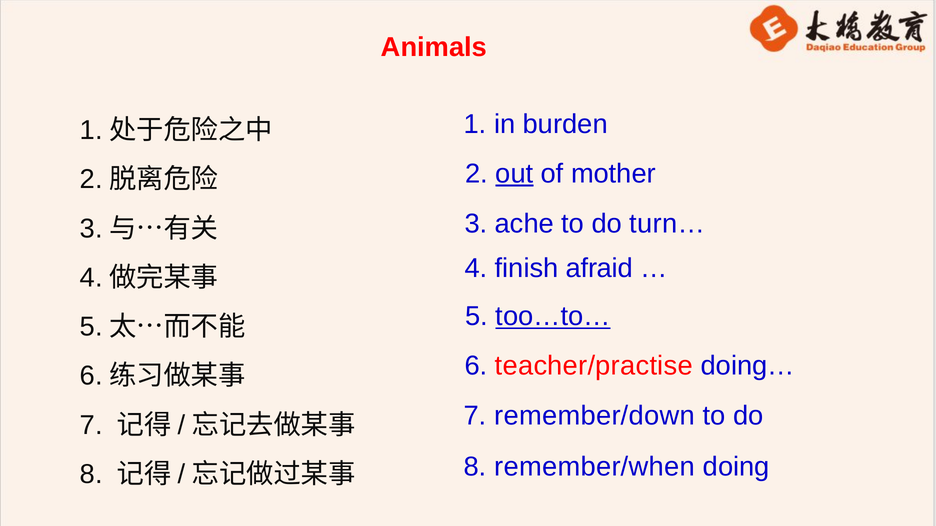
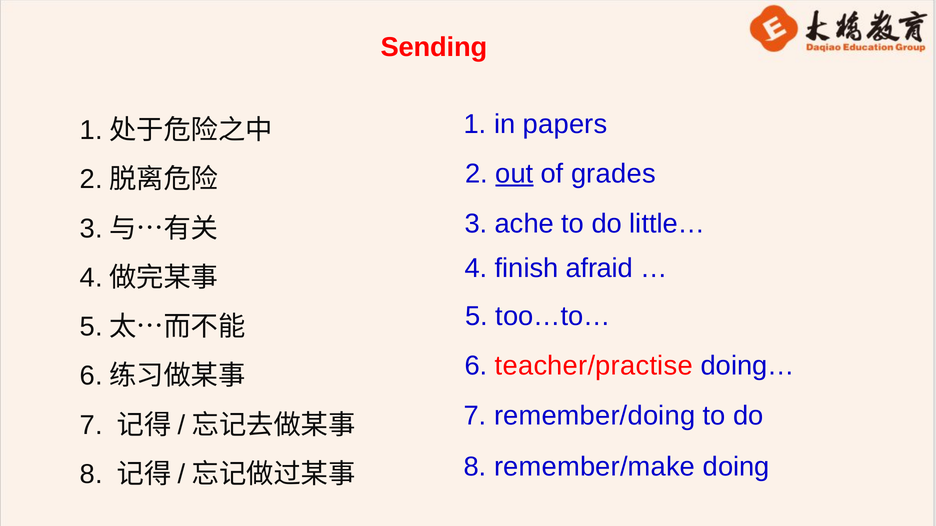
Animals: Animals -> Sending
burden: burden -> papers
mother: mother -> grades
turn…: turn… -> little…
too…to… underline: present -> none
remember/down: remember/down -> remember/doing
remember/when: remember/when -> remember/make
